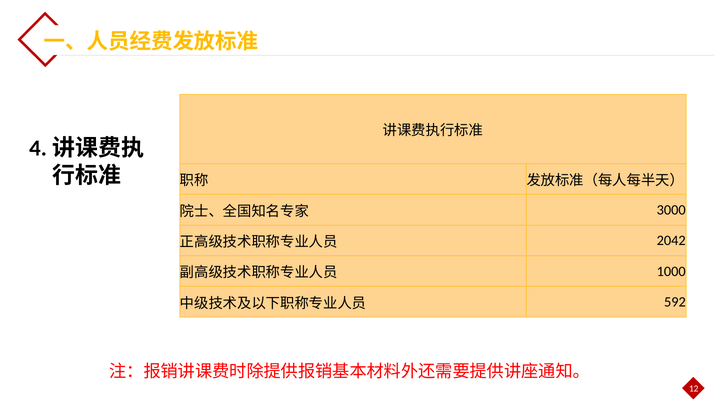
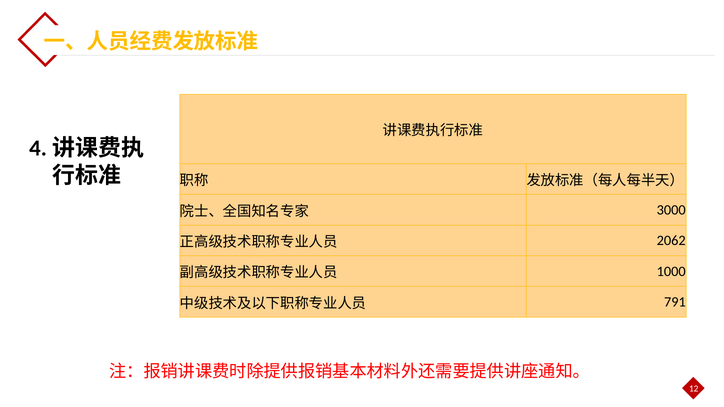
2042: 2042 -> 2062
592: 592 -> 791
